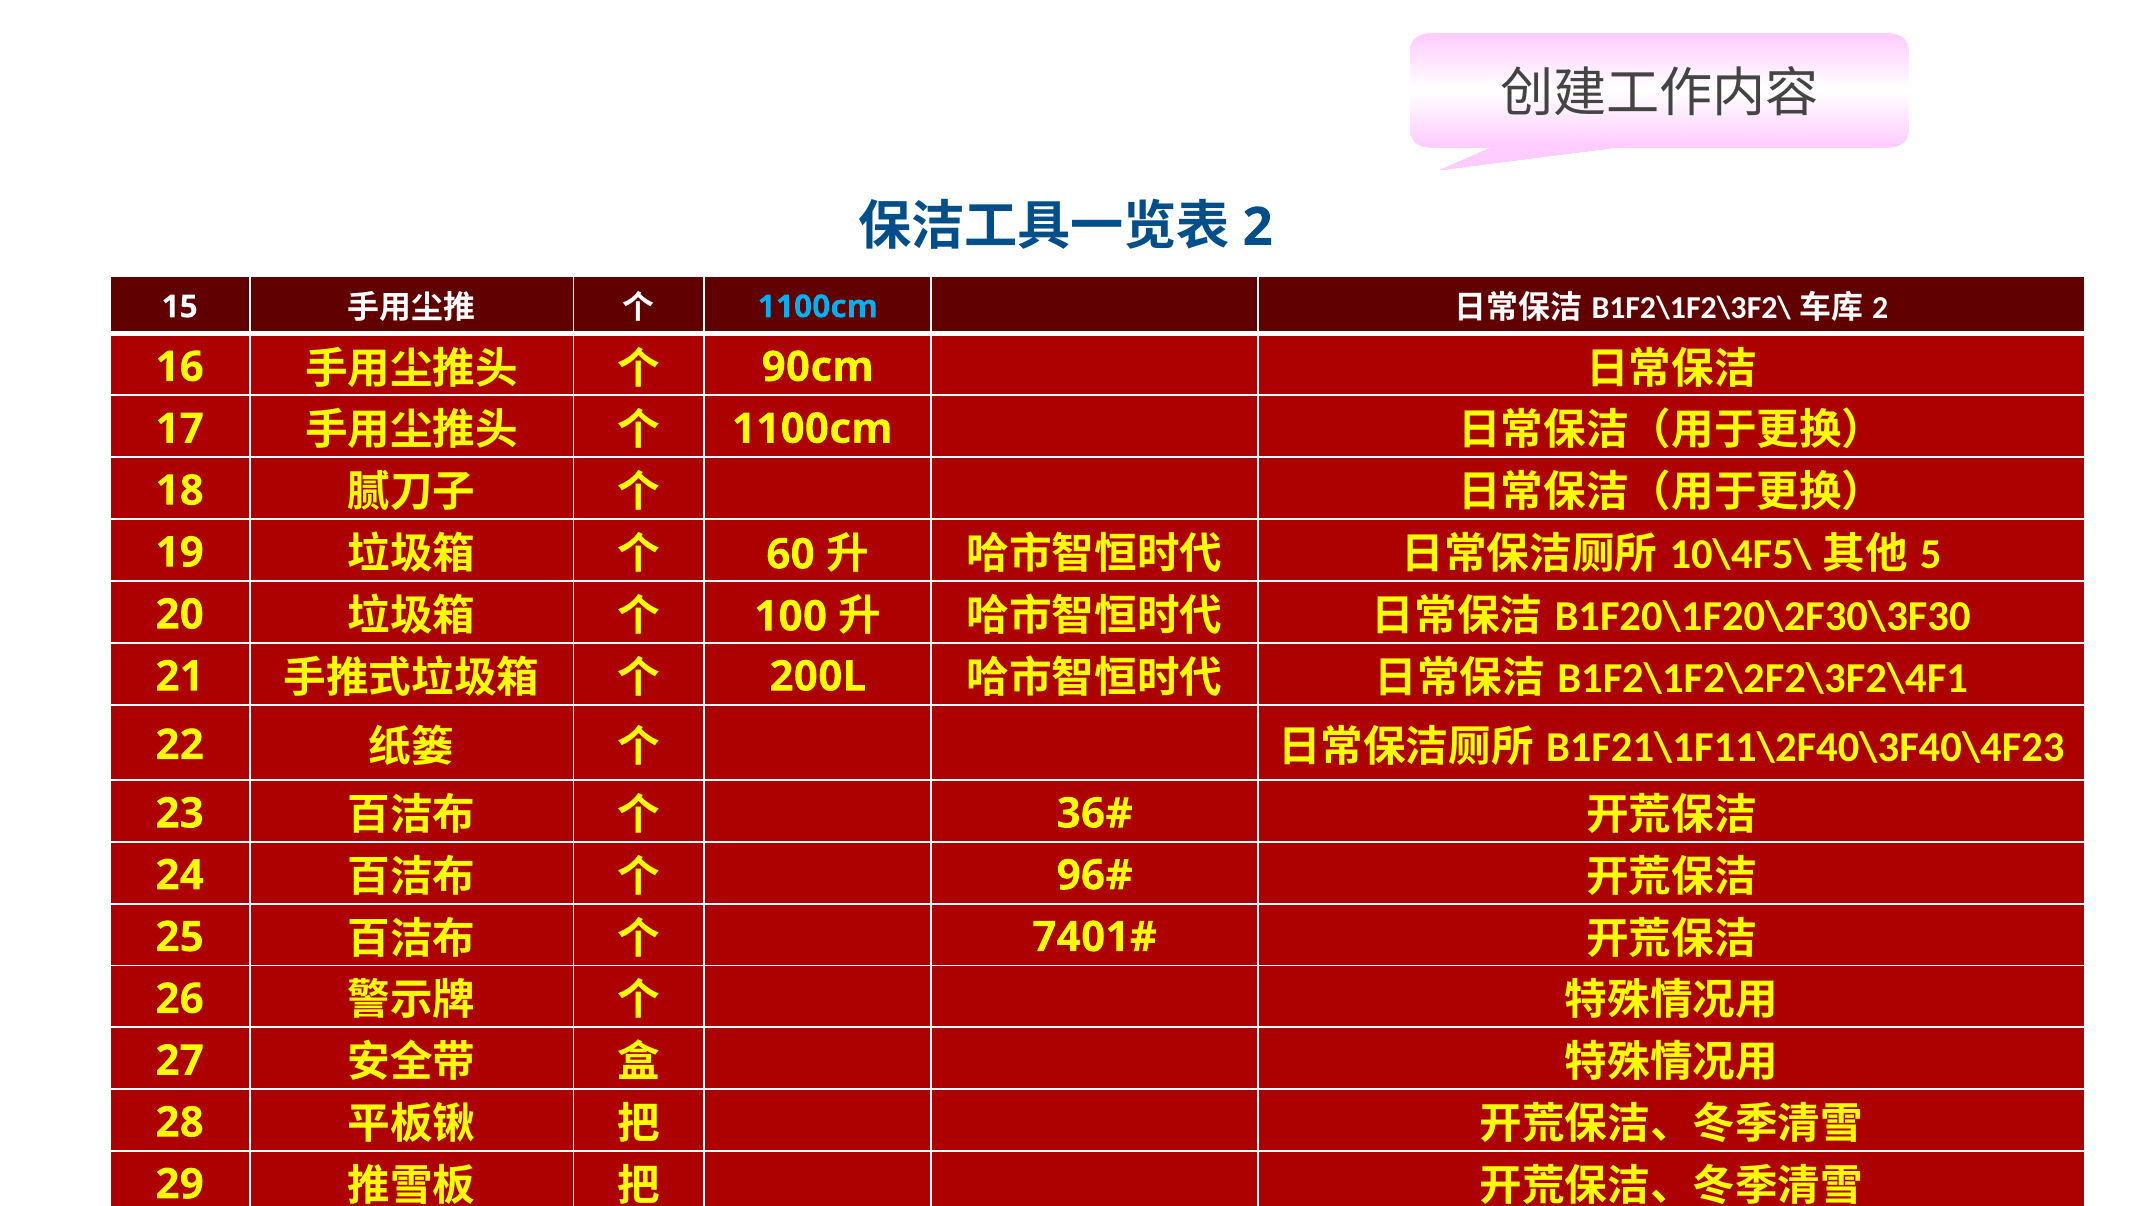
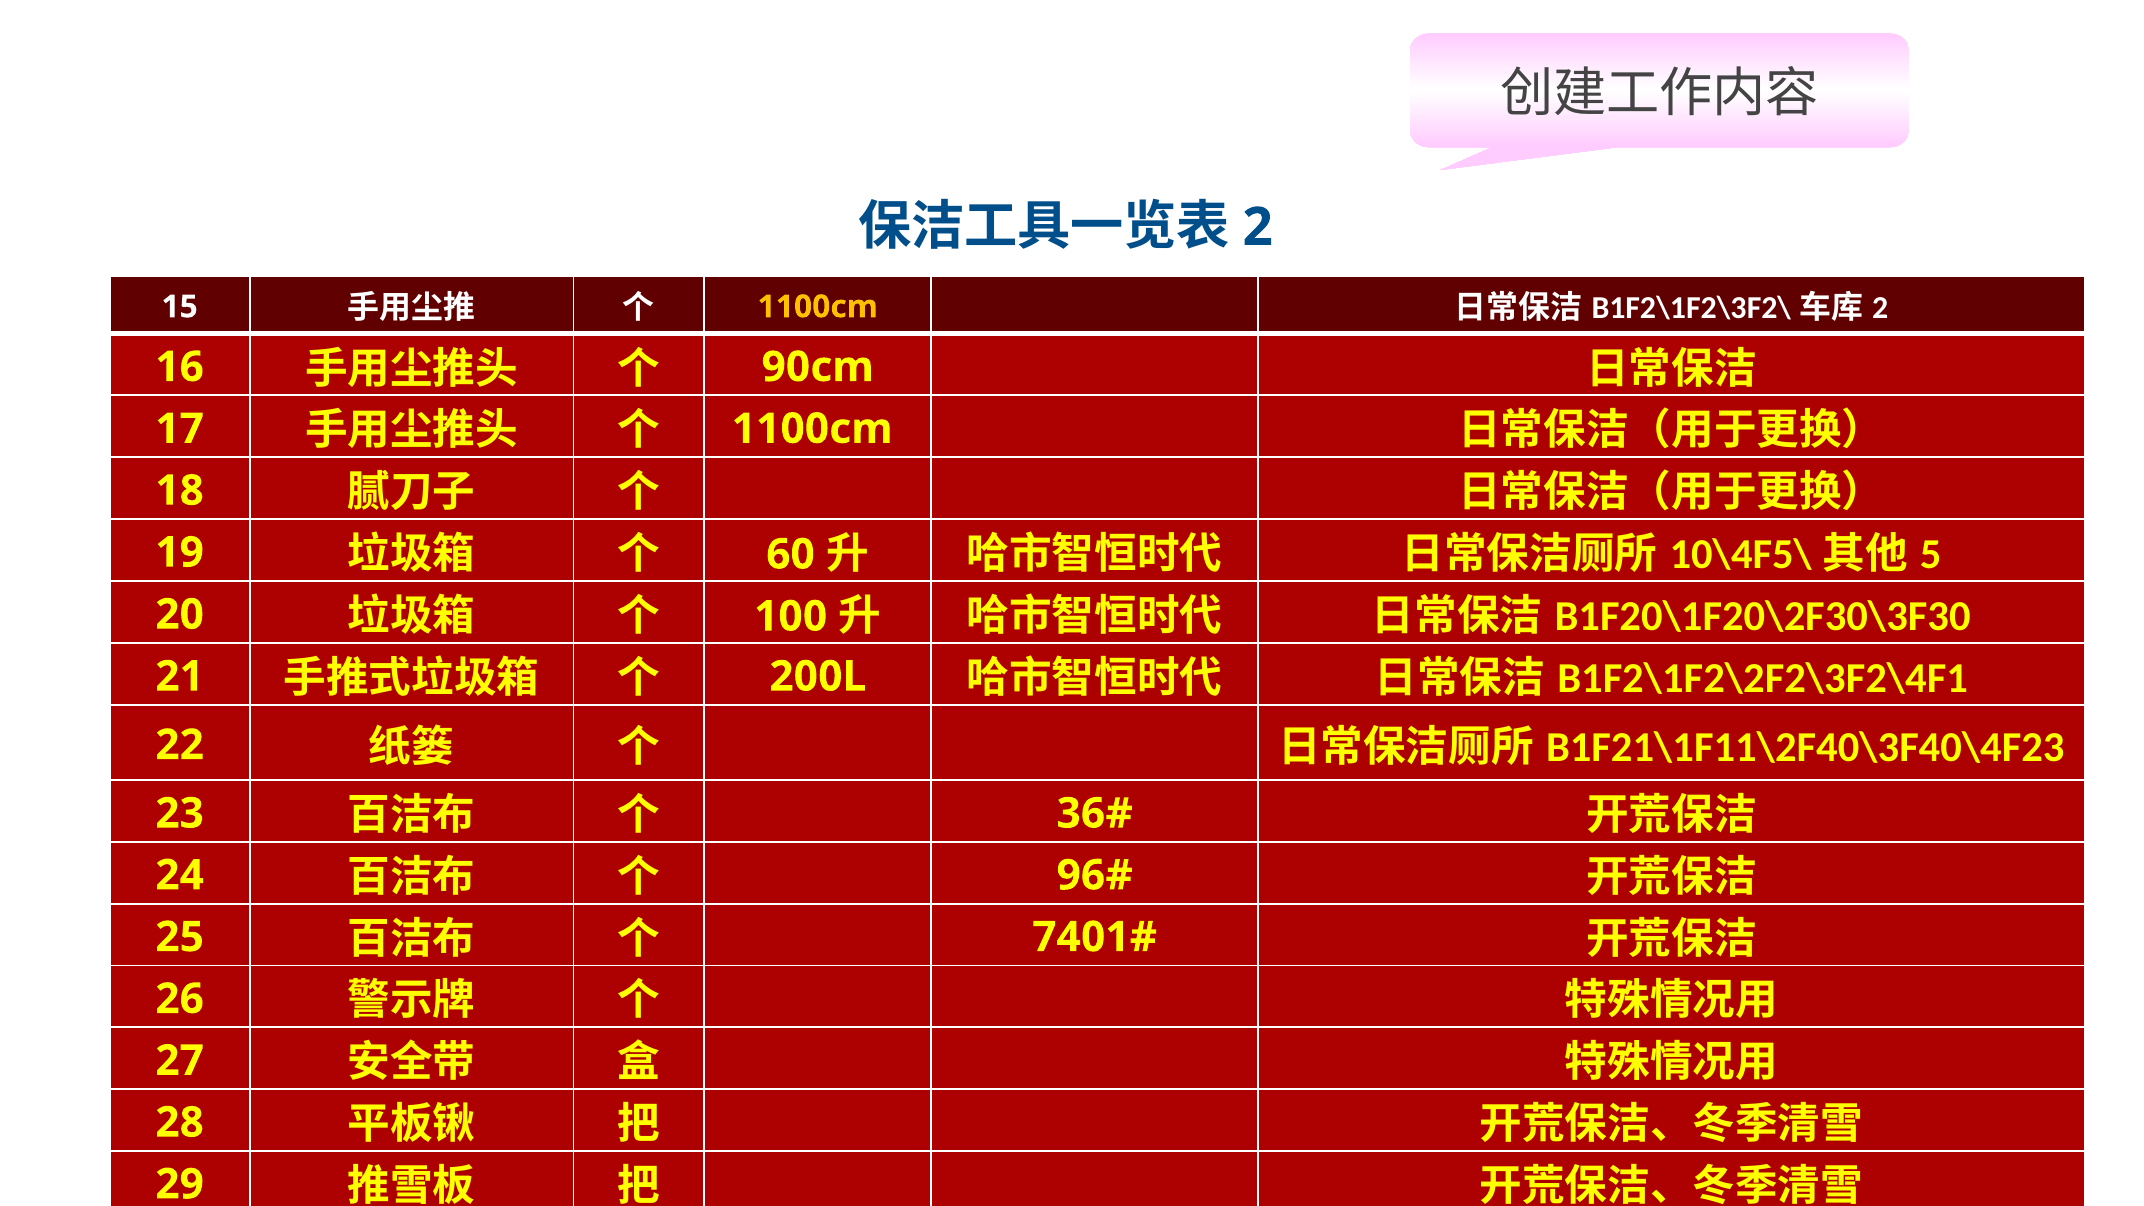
1100cm at (818, 307) colour: light blue -> yellow
